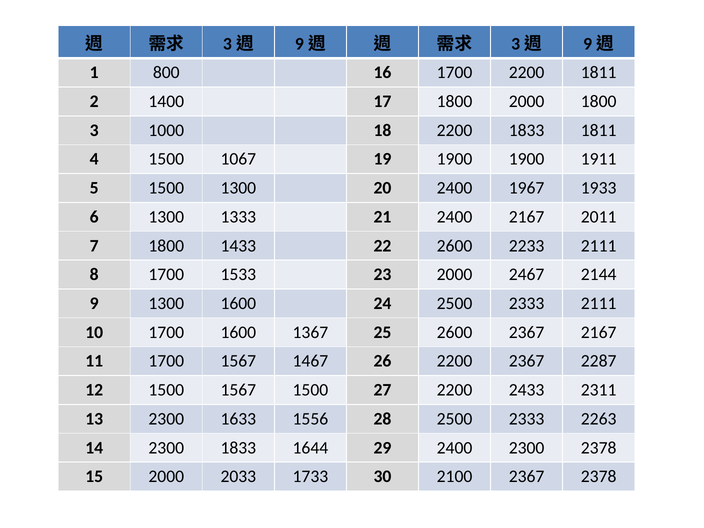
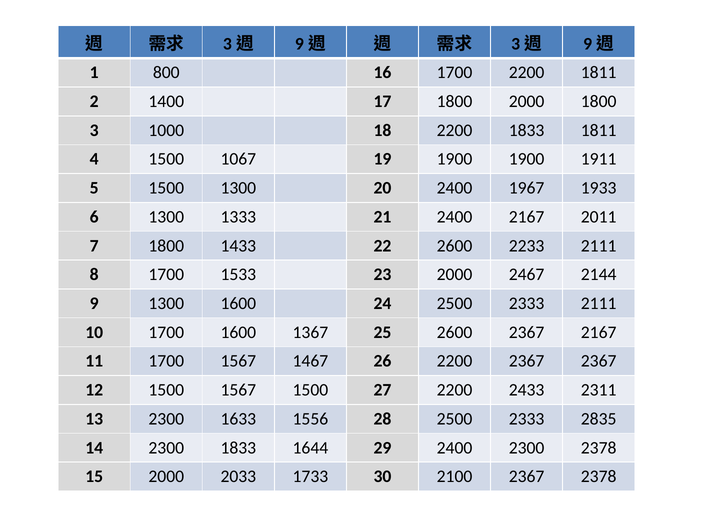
2367 2287: 2287 -> 2367
2263: 2263 -> 2835
